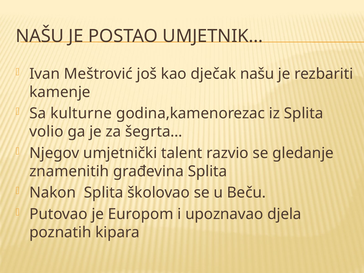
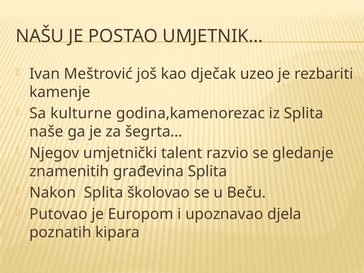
dječak našu: našu -> uzeo
volio: volio -> naše
